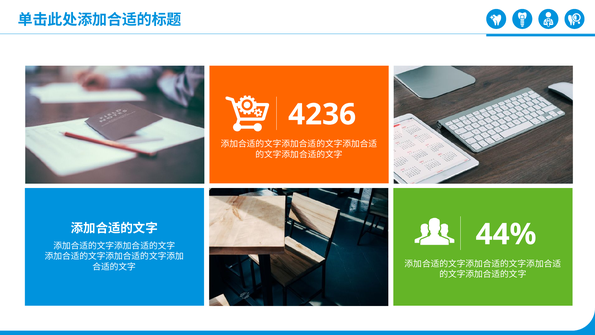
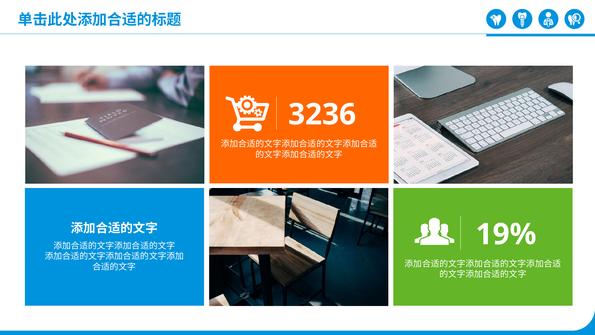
4236: 4236 -> 3236
44%: 44% -> 19%
